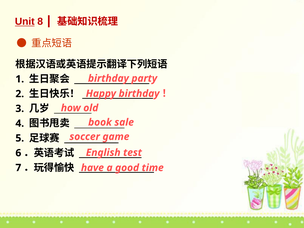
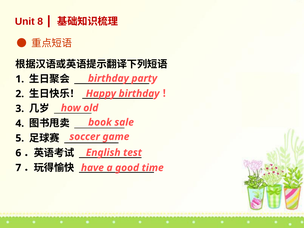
Unit underline: present -> none
